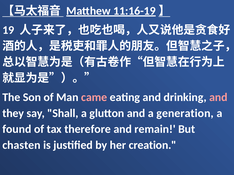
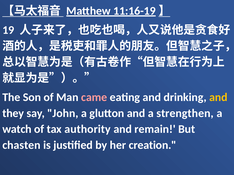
and at (218, 97) colour: pink -> yellow
Shall: Shall -> John
generation: generation -> strengthen
found: found -> watch
therefore: therefore -> authority
